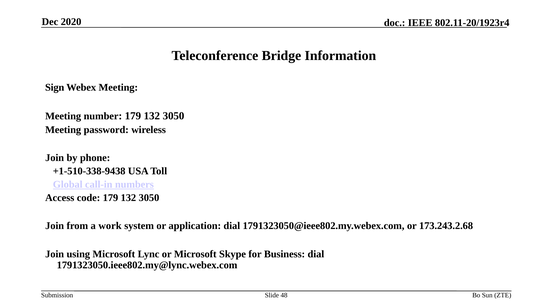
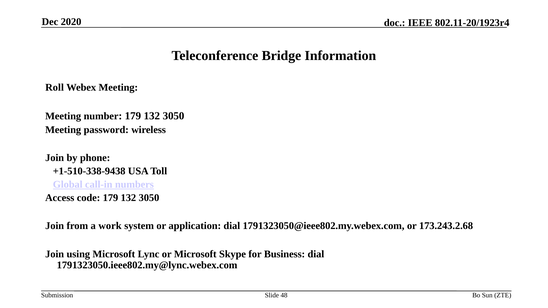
Sign: Sign -> Roll
